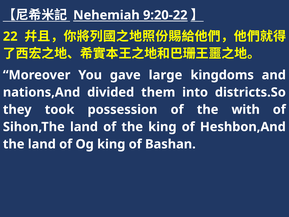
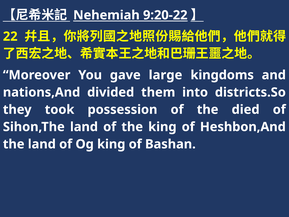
with: with -> died
